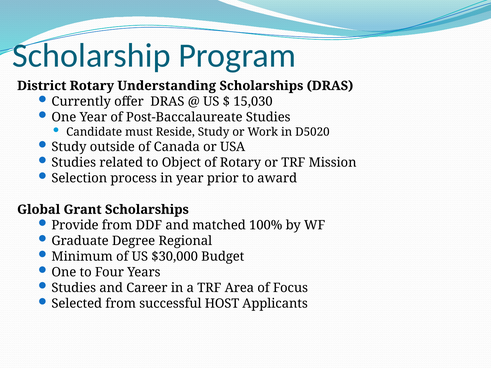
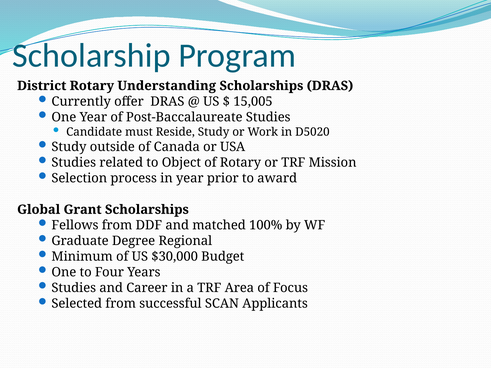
15,030: 15,030 -> 15,005
Provide: Provide -> Fellows
HOST: HOST -> SCAN
